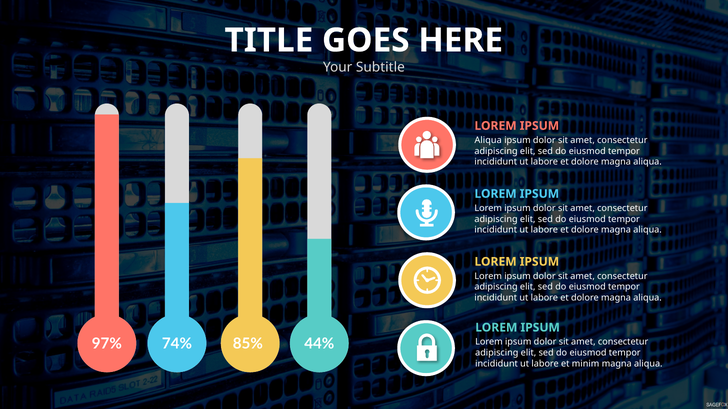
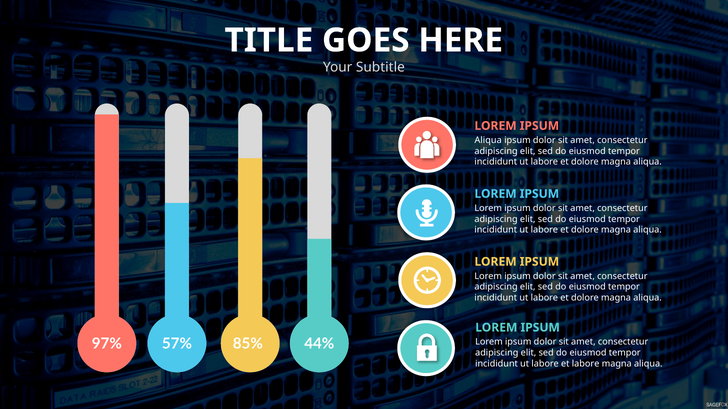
74%: 74% -> 57%
et minim: minim -> labore
